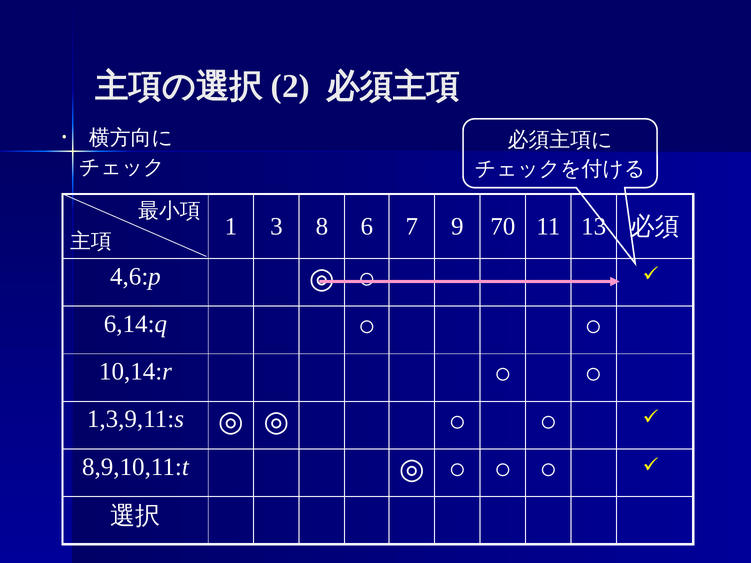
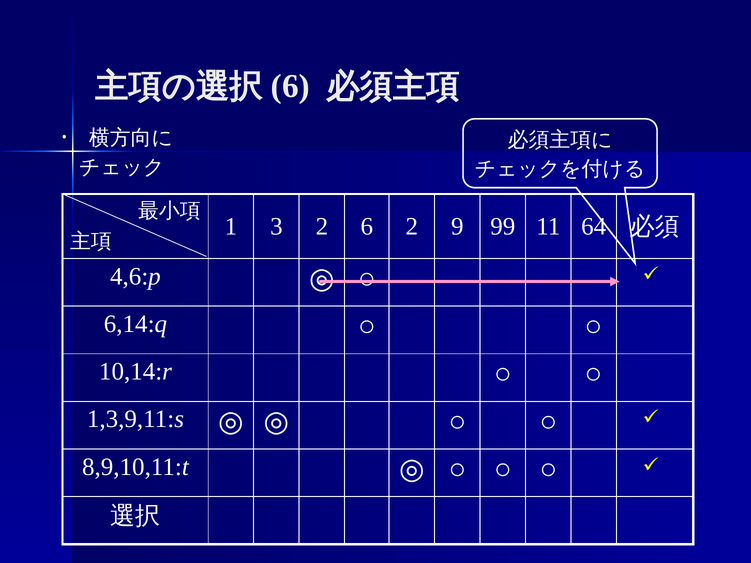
2 at (290, 86): 2 -> 6
3 8: 8 -> 2
6 7: 7 -> 2
70: 70 -> 99
13: 13 -> 64
